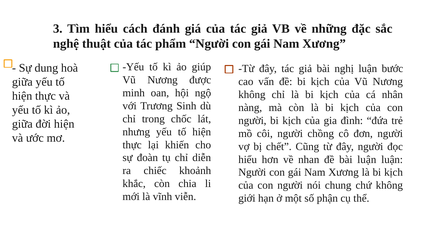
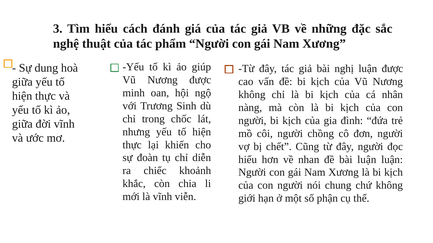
luận bước: bước -> được
đời hiện: hiện -> vĩnh
